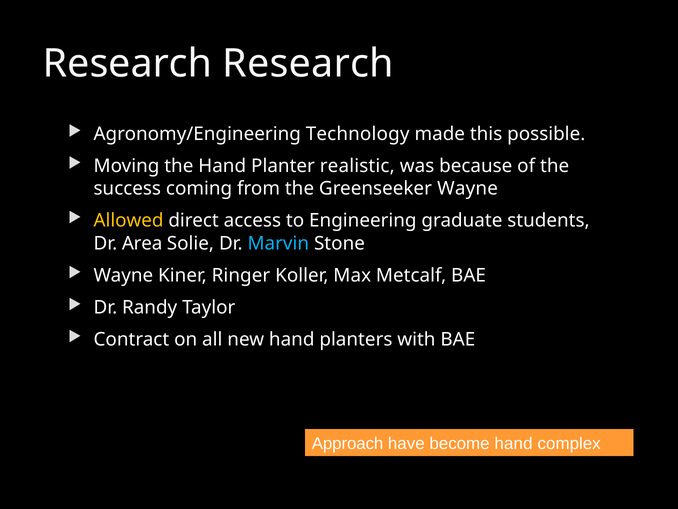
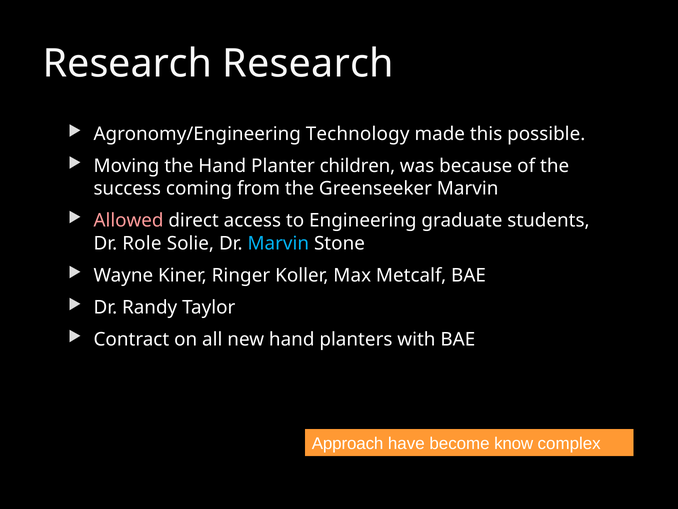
realistic: realistic -> children
Greenseeker Wayne: Wayne -> Marvin
Allowed colour: yellow -> pink
Area: Area -> Role
become hand: hand -> know
